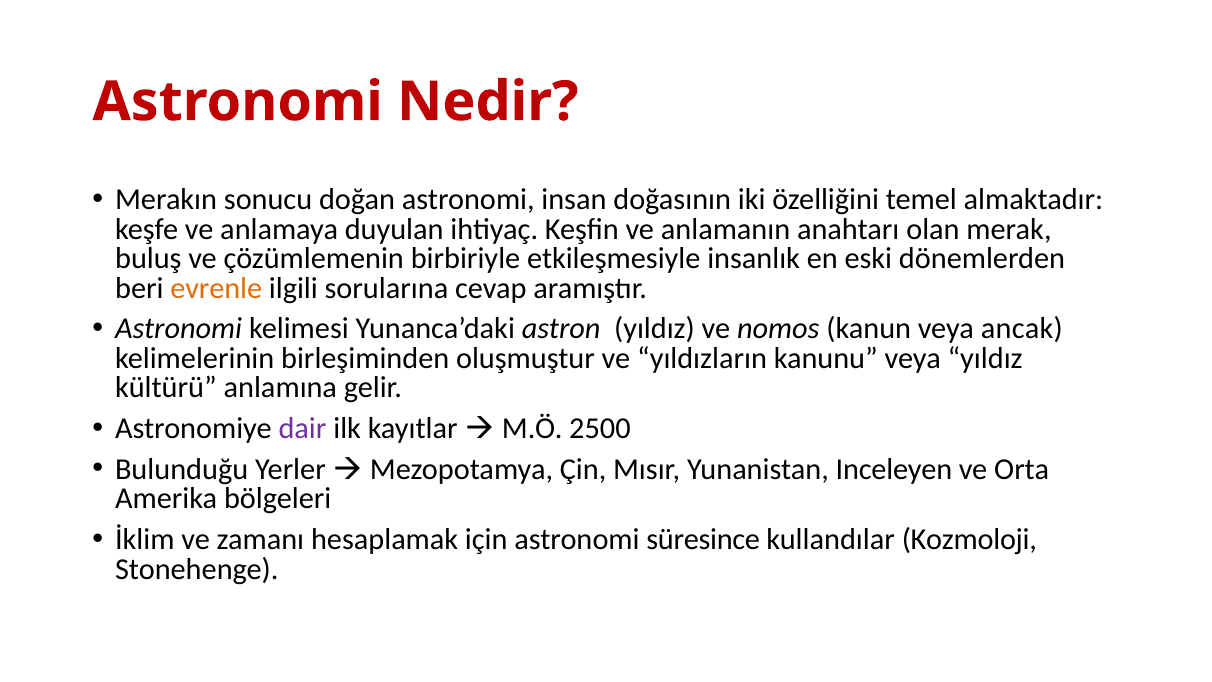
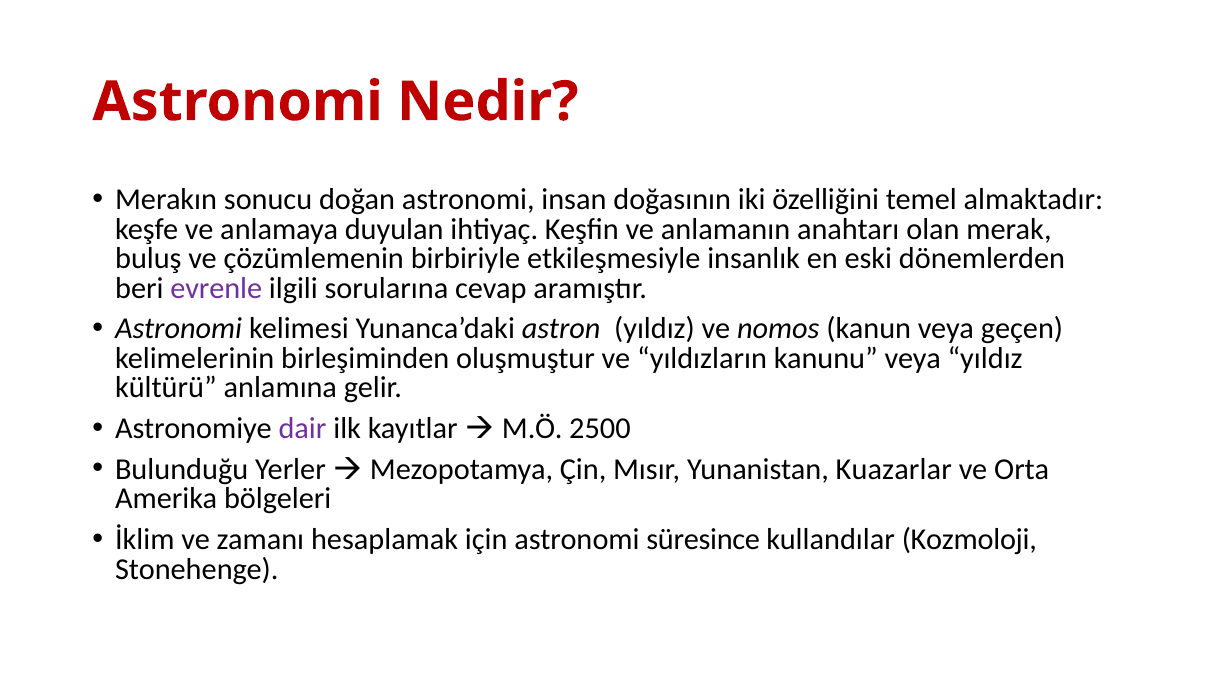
evrenle colour: orange -> purple
ancak: ancak -> geçen
Inceleyen: Inceleyen -> Kuazarlar
